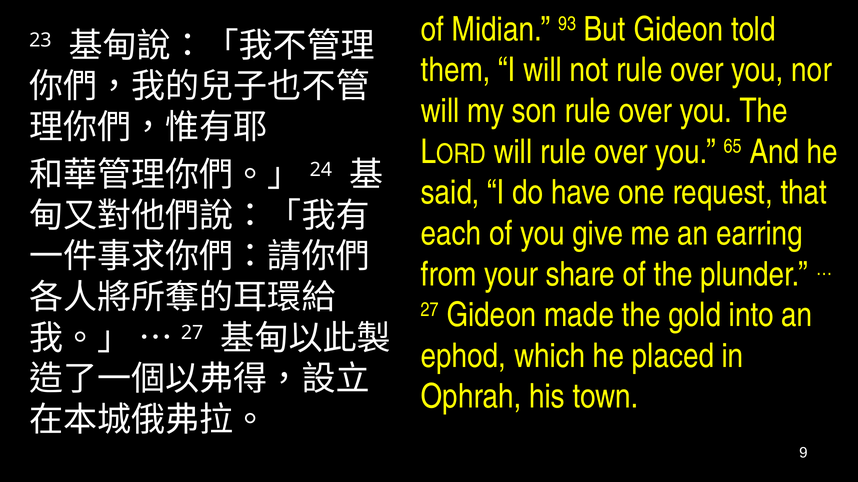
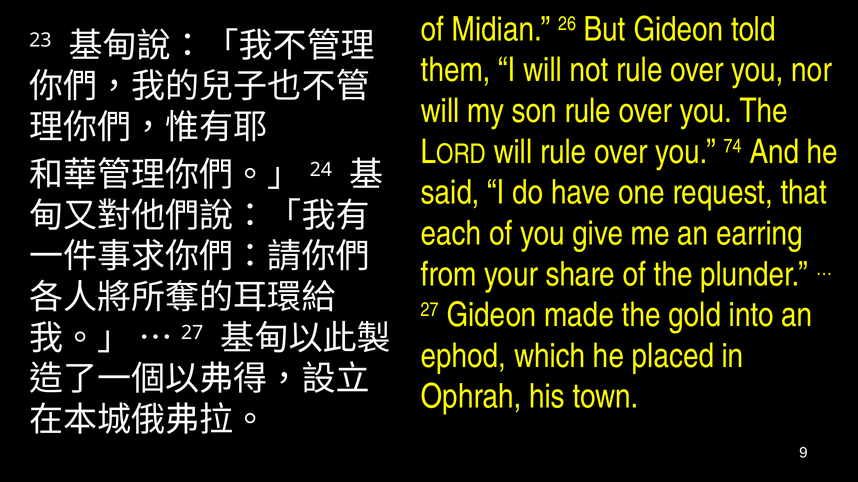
93: 93 -> 26
65: 65 -> 74
